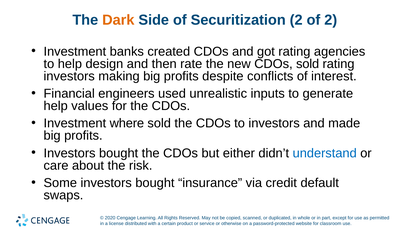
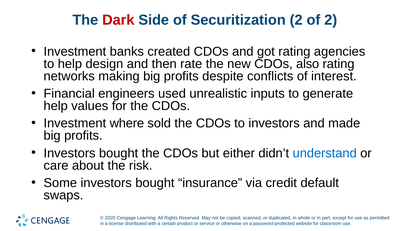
Dark colour: orange -> red
CDOs sold: sold -> also
investors at (69, 76): investors -> networks
